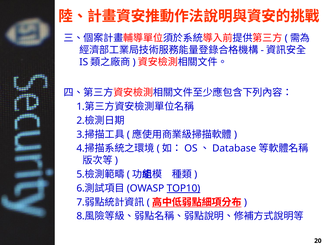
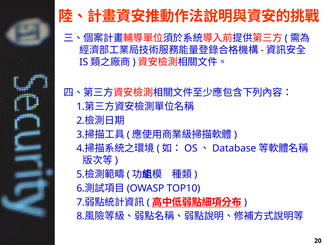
TOP10 underline: present -> none
